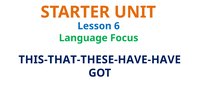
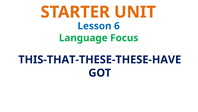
THIS-THAT-THESE-HAVE-HAVE: THIS-THAT-THESE-HAVE-HAVE -> THIS-THAT-THESE-THESE-HAVE
